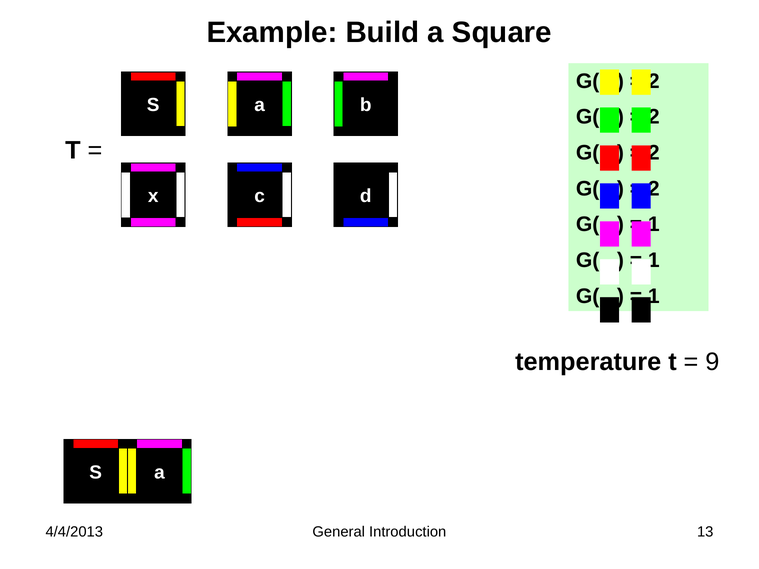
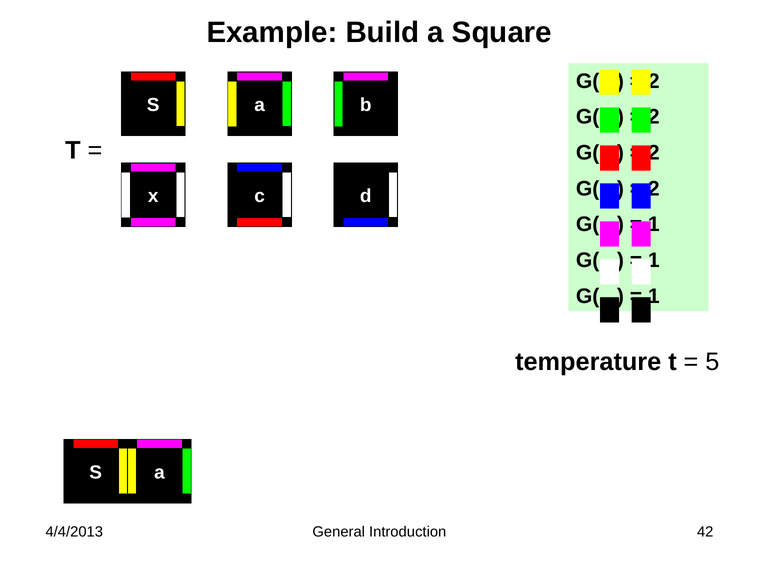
9: 9 -> 5
13: 13 -> 42
